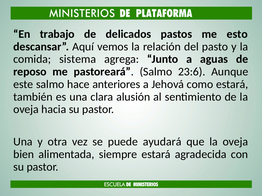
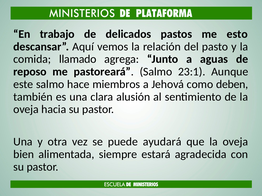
sistema: sistema -> llamado
23:6: 23:6 -> 23:1
anteriores: anteriores -> miembros
como estará: estará -> deben
